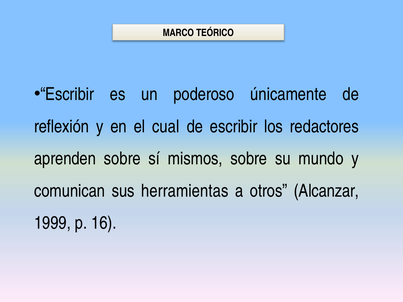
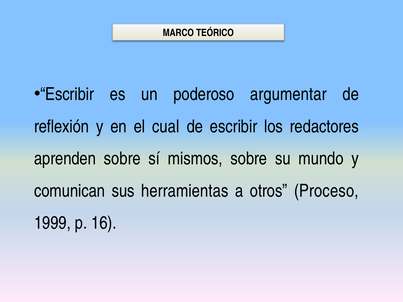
únicamente: únicamente -> argumentar
Alcanzar: Alcanzar -> Proceso
